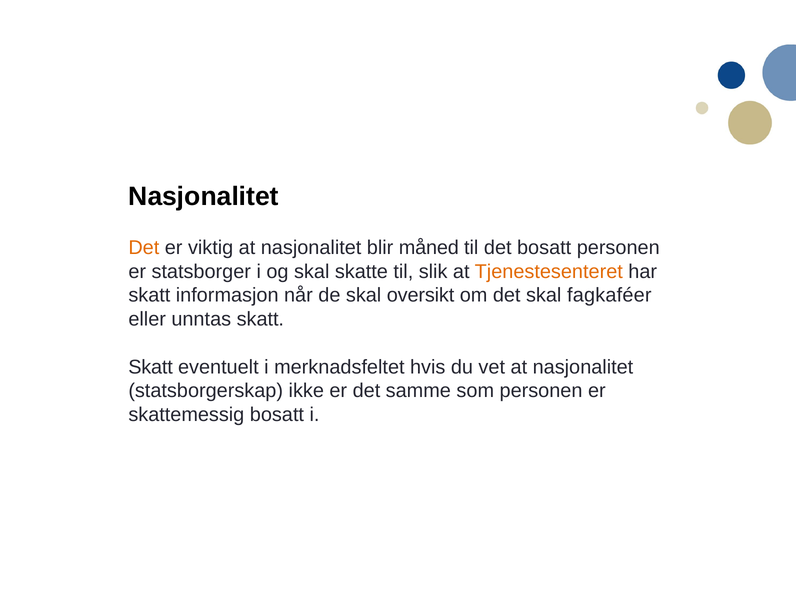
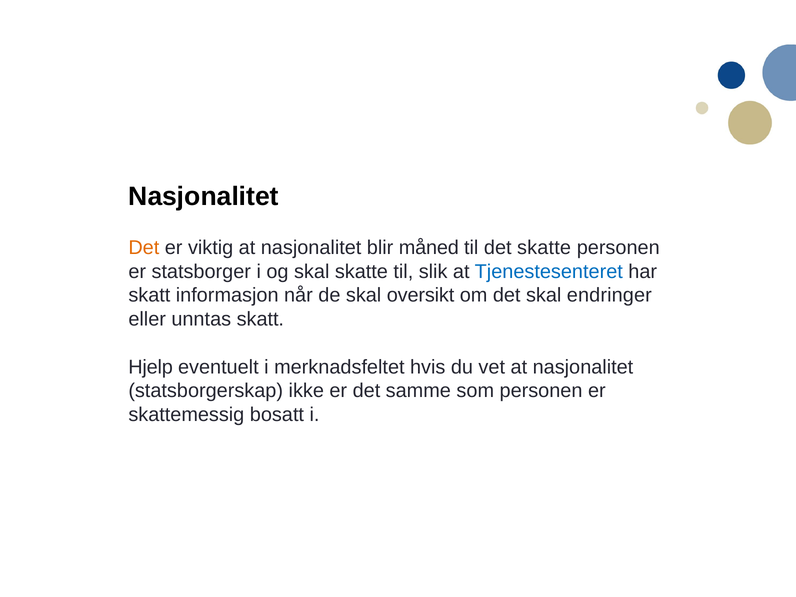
det bosatt: bosatt -> skatte
Tjenestesenteret colour: orange -> blue
fagkaféer: fagkaféer -> endringer
Skatt at (151, 367): Skatt -> Hjelp
